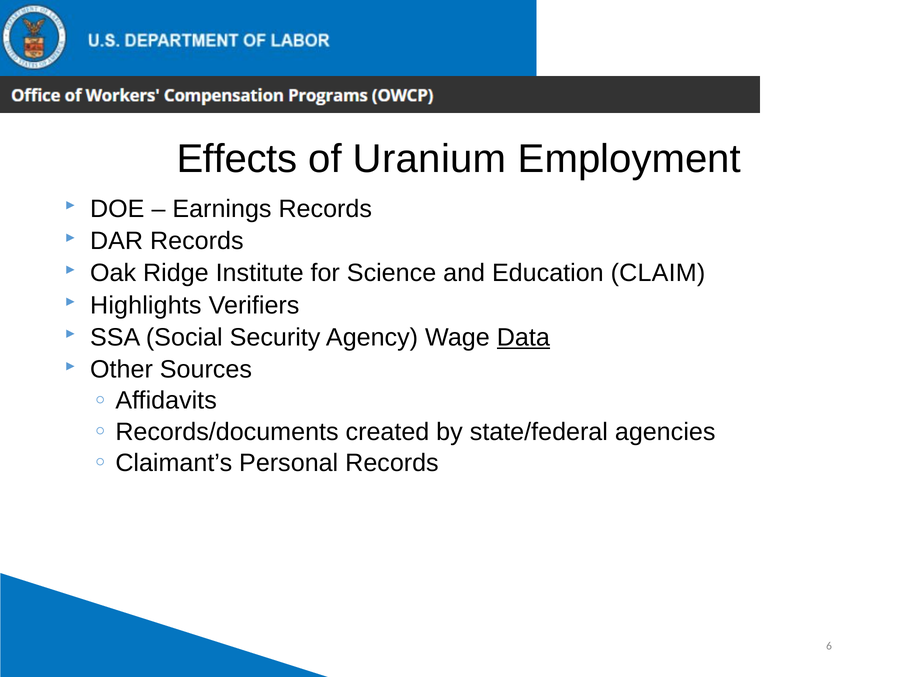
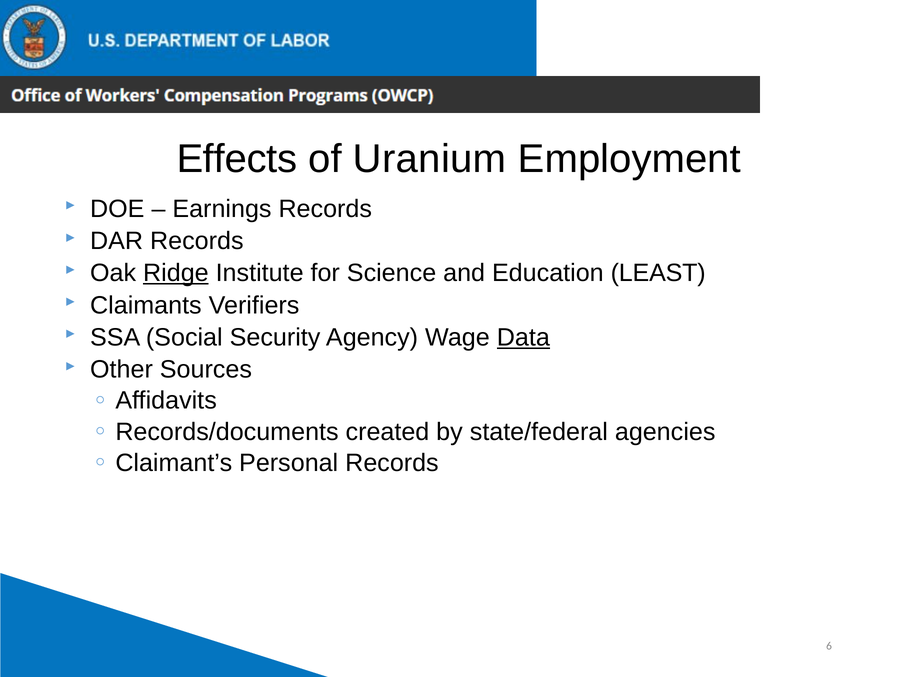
Ridge underline: none -> present
CLAIM: CLAIM -> LEAST
Highlights: Highlights -> Claimants
